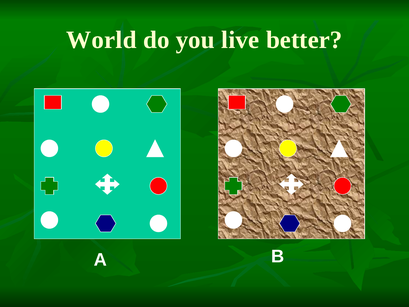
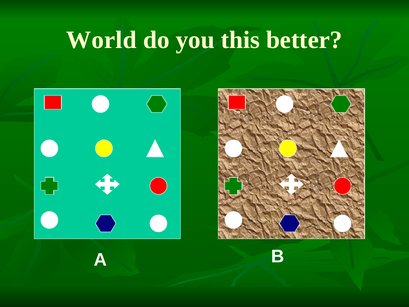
live: live -> this
